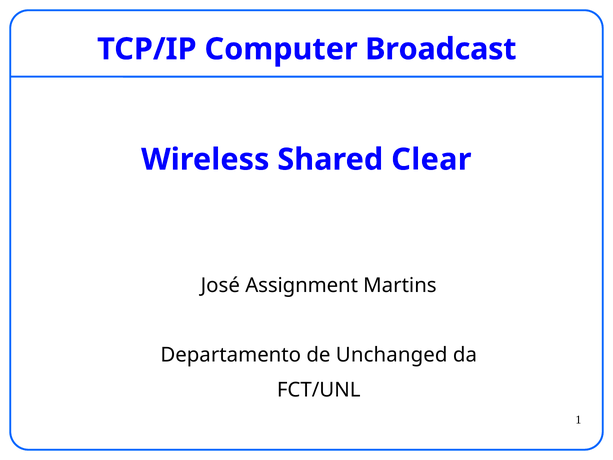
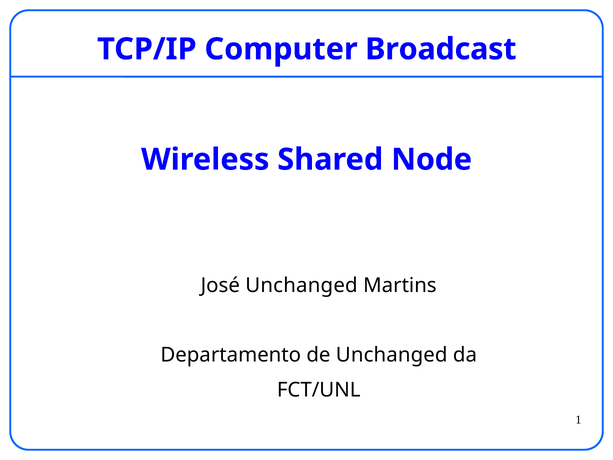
Clear: Clear -> Node
José Assignment: Assignment -> Unchanged
